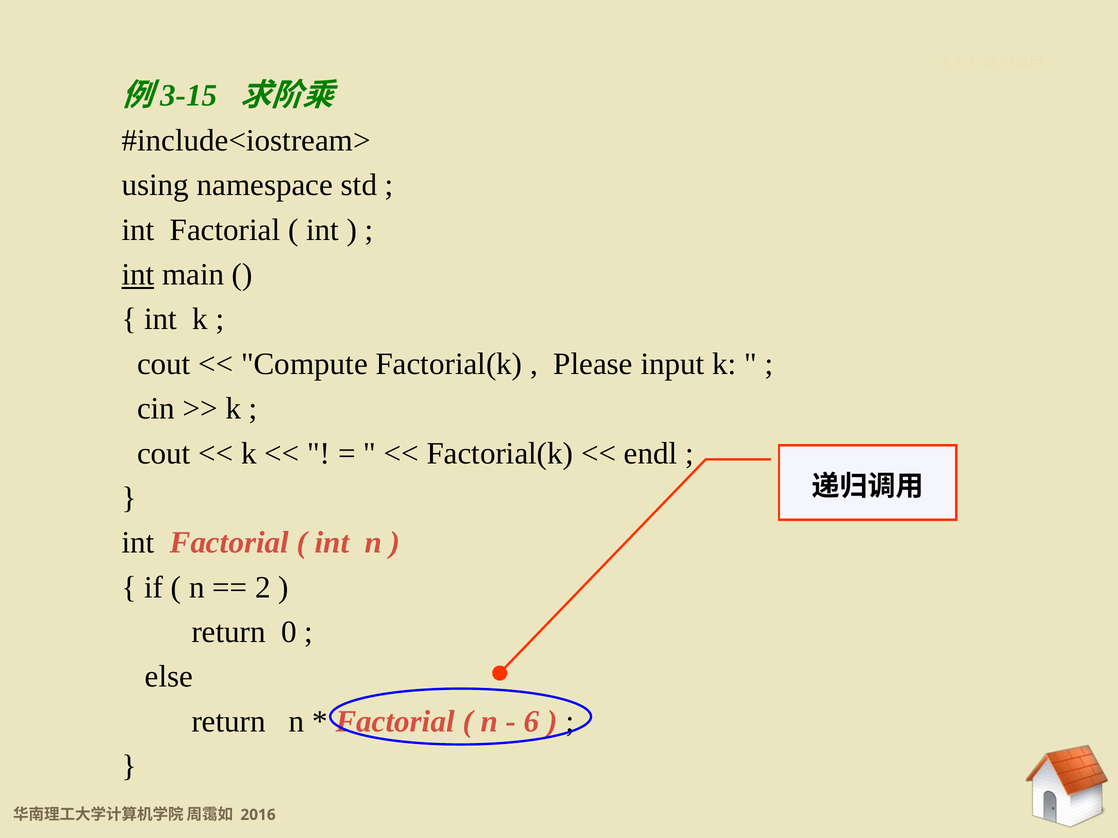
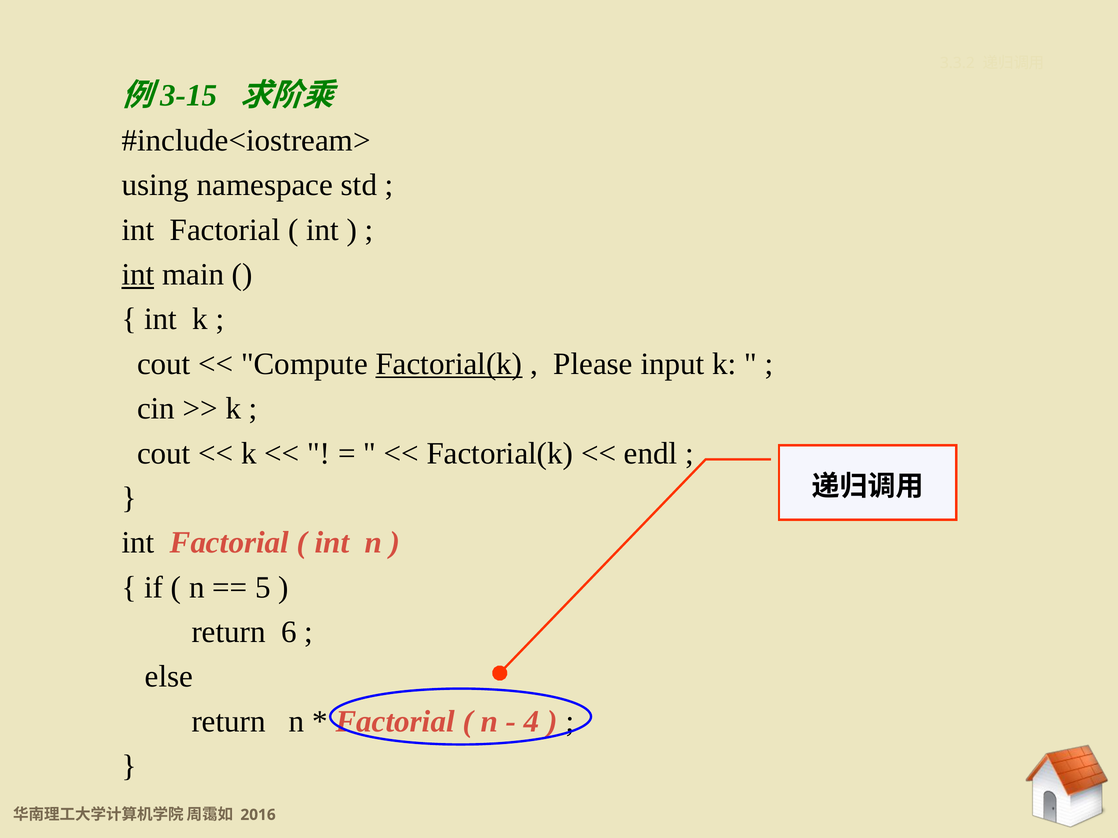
Factorial(k at (449, 364) underline: none -> present
2: 2 -> 5
0: 0 -> 6
6: 6 -> 4
